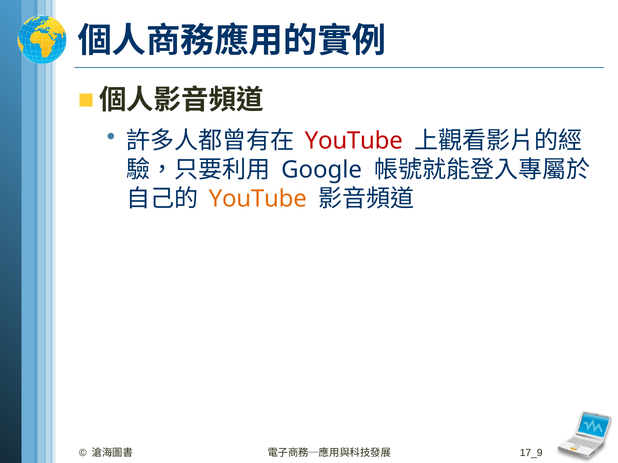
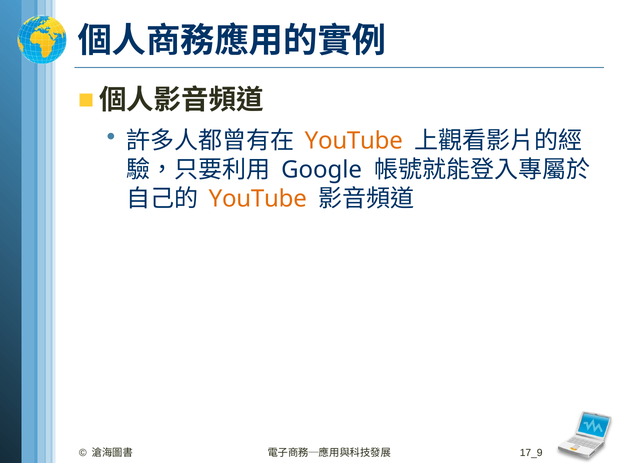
YouTube at (354, 141) colour: red -> orange
